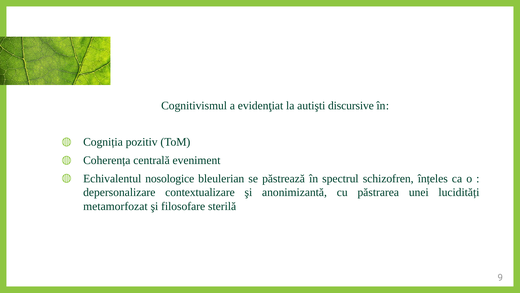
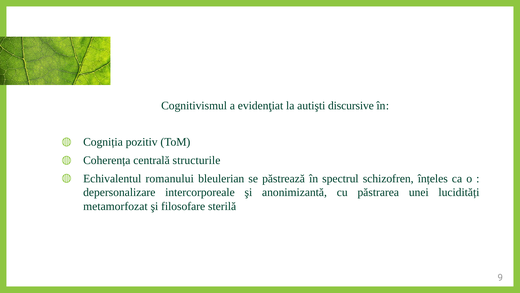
eveniment: eveniment -> structurile
nosologice: nosologice -> romanului
contextualizare: contextualizare -> intercorporeale
